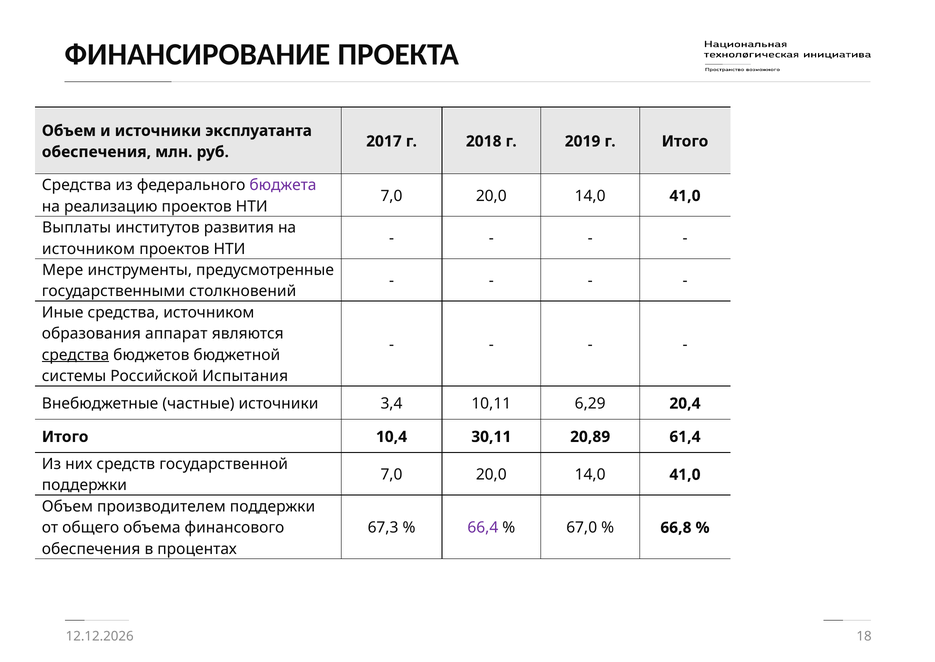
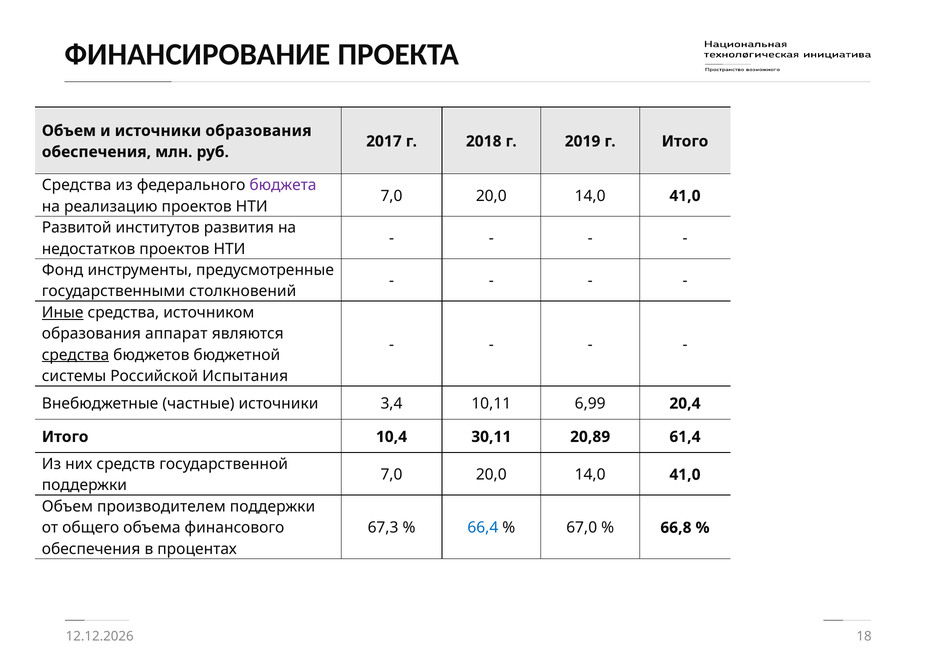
источники эксплуатанта: эксплуатанта -> образования
Выплаты: Выплаты -> Развитой
источником at (88, 249): источником -> недостатков
Мере: Мере -> Фонд
Иные underline: none -> present
6,29: 6,29 -> 6,99
66,4 colour: purple -> blue
